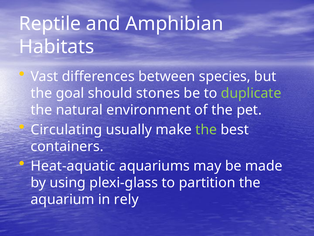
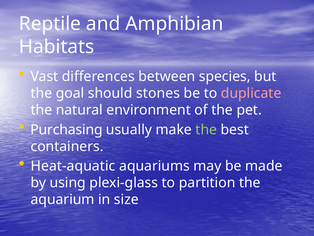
duplicate colour: light green -> pink
Circulating: Circulating -> Purchasing
rely: rely -> size
